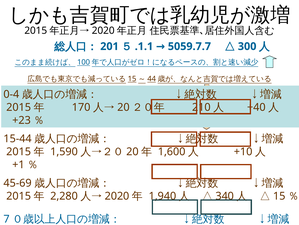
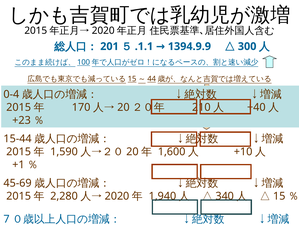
5059.7.7: 5059.7.7 -> 1394.9.9
